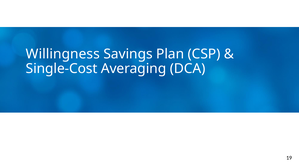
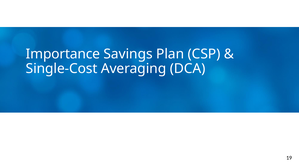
Willingness: Willingness -> Importance
